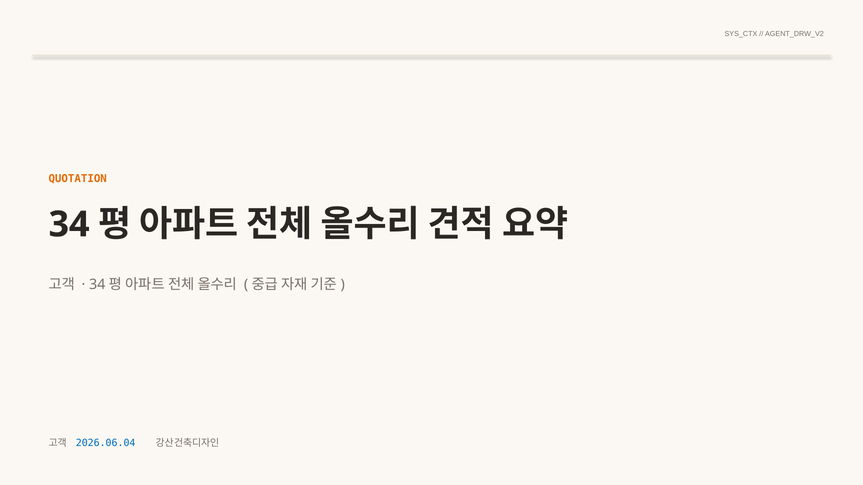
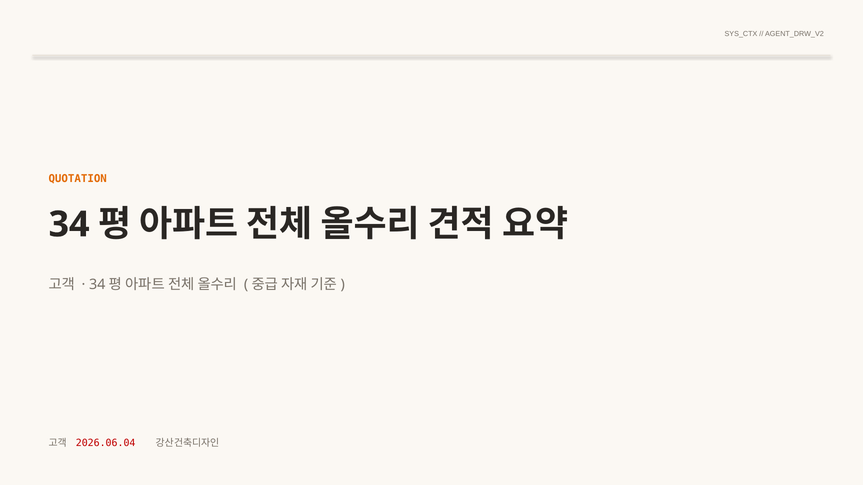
2026.06.04 colour: blue -> red
